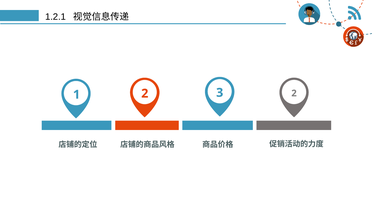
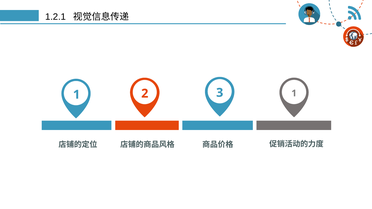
3 2: 2 -> 1
